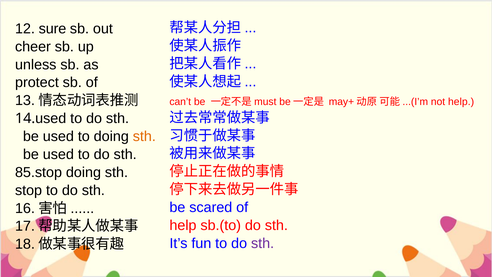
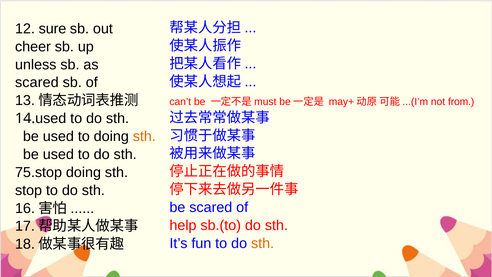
protect at (37, 83): protect -> scared
not help: help -> from
85.stop: 85.stop -> 75.stop
sth at (263, 243) colour: purple -> orange
